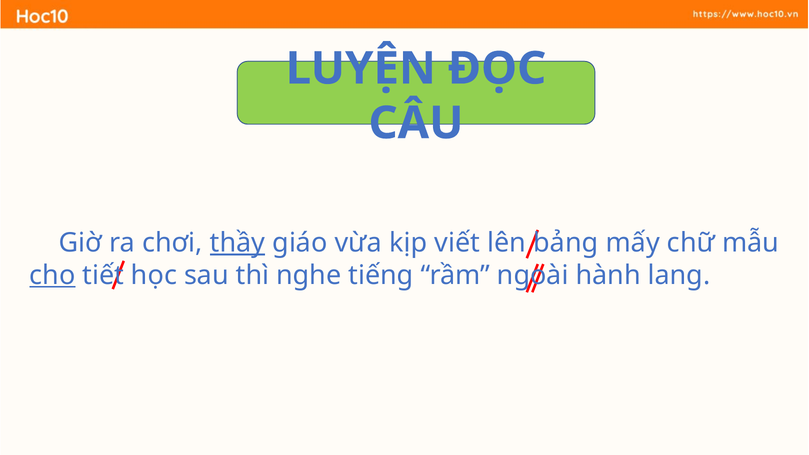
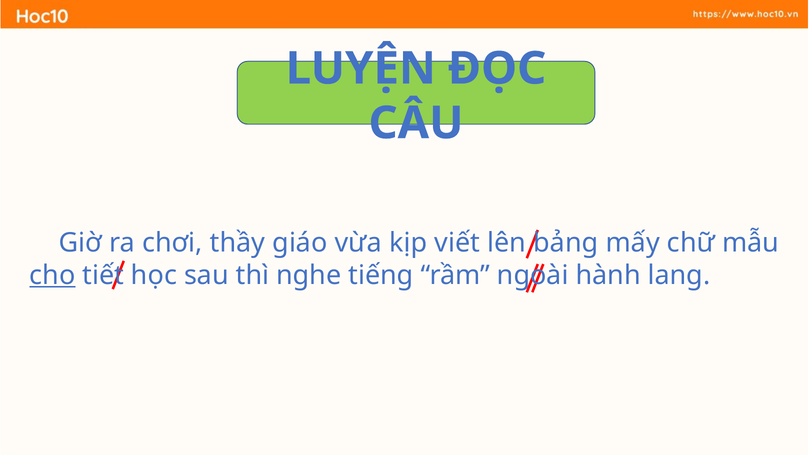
thầy underline: present -> none
